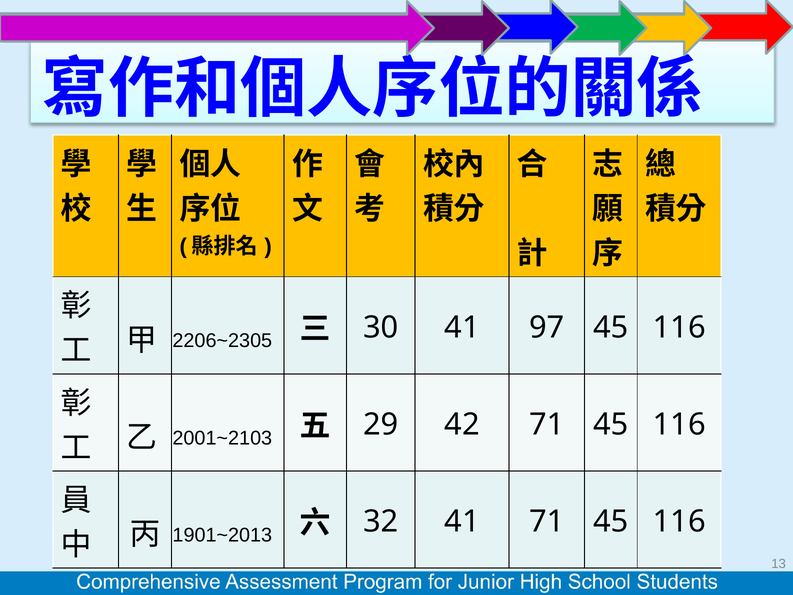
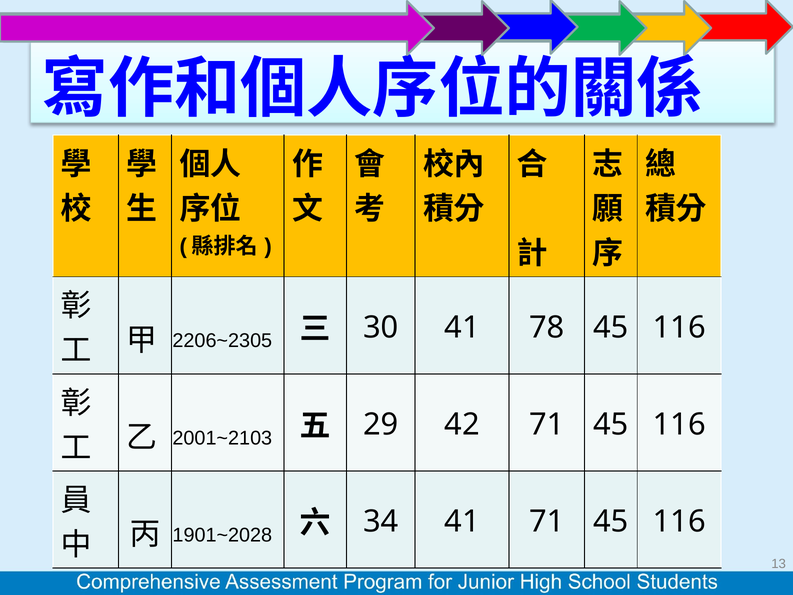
97: 97 -> 78
1901~2013: 1901~2013 -> 1901~2028
32: 32 -> 34
